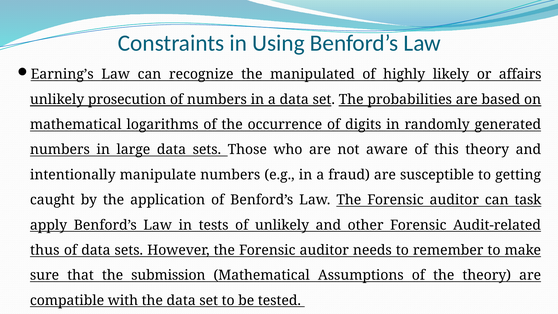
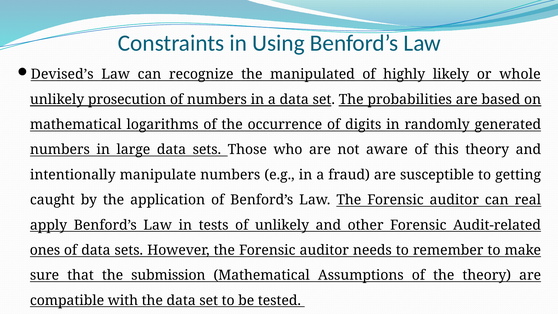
Earning’s: Earning’s -> Devised’s
affairs: affairs -> whole
task: task -> real
thus: thus -> ones
